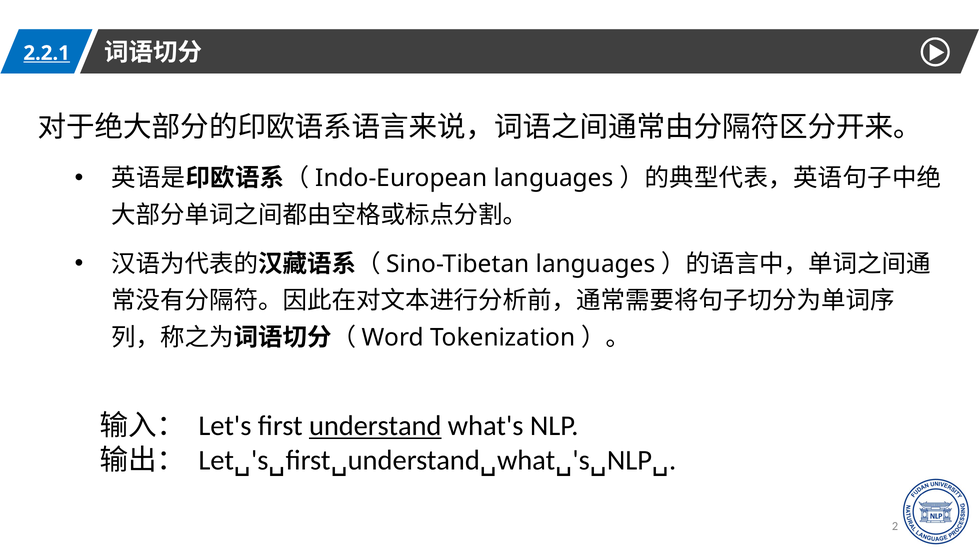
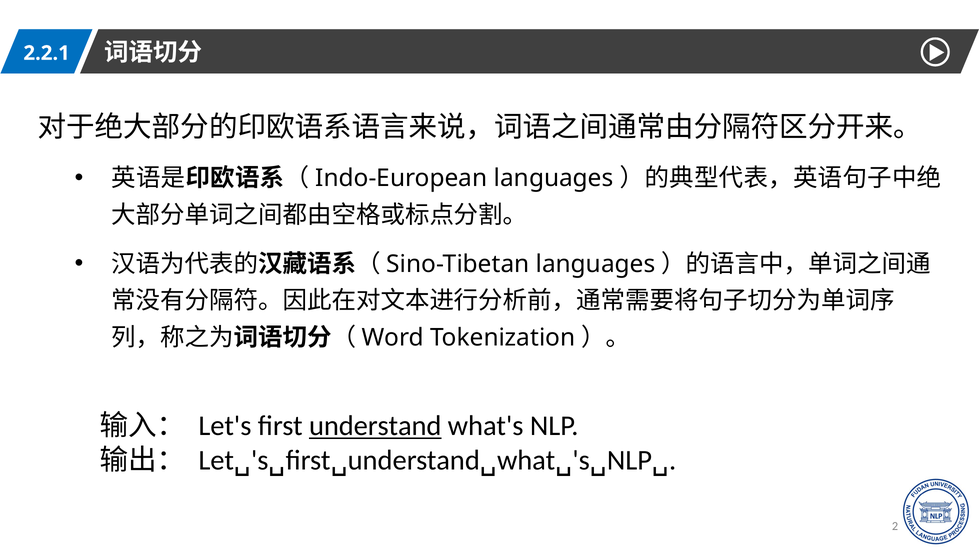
2.2.1 underline: present -> none
